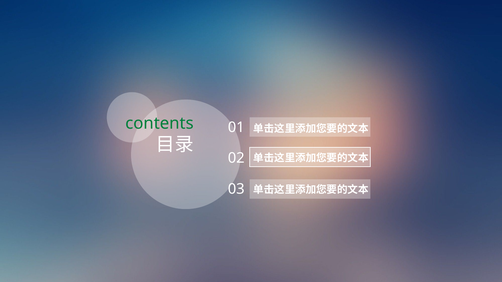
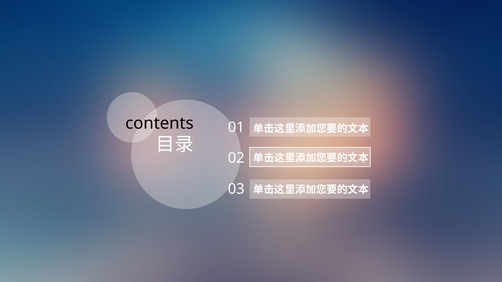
contents colour: green -> black
